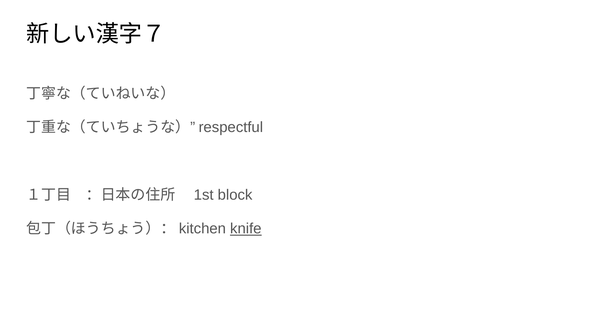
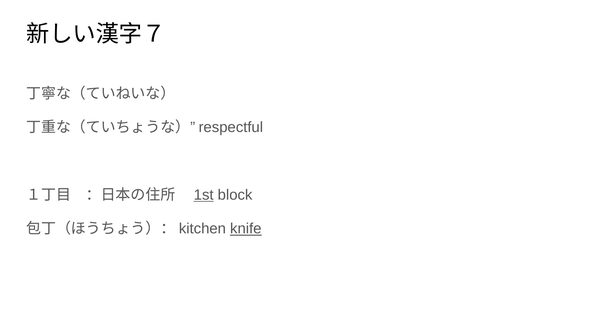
1st underline: none -> present
